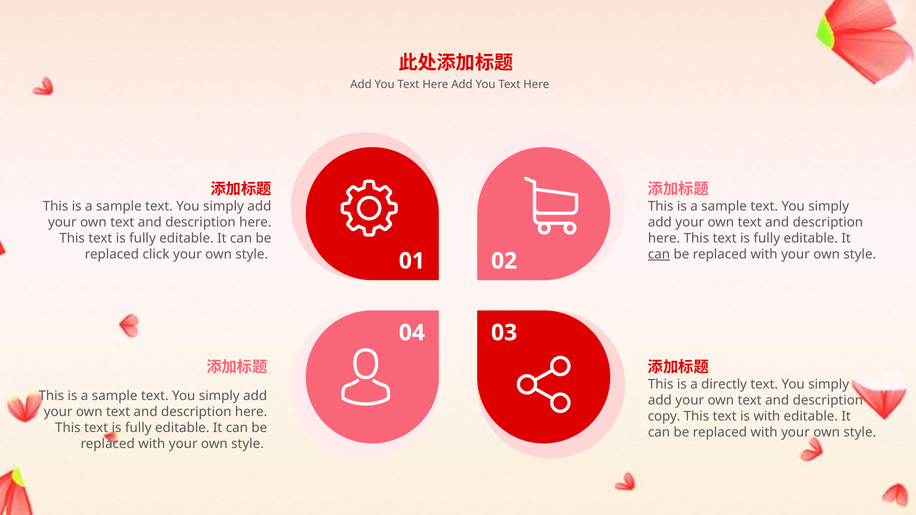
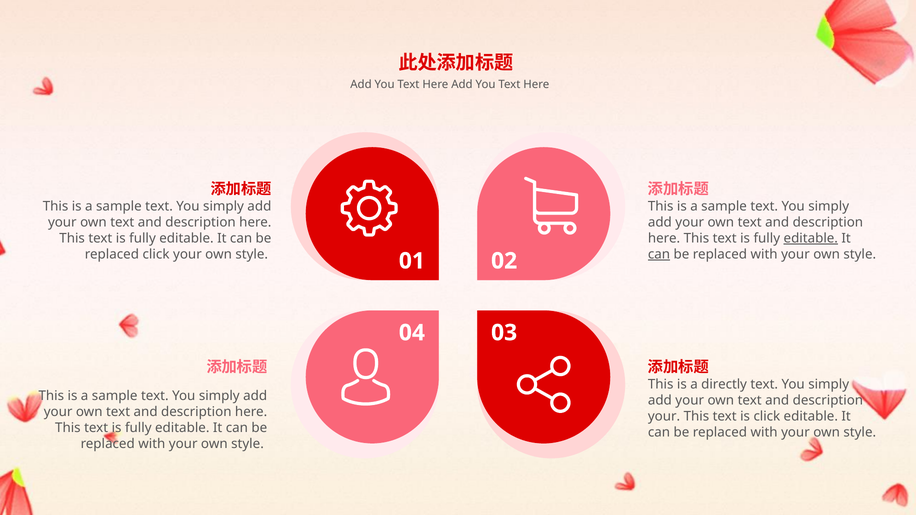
editable at (811, 238) underline: none -> present
copy at (664, 417): copy -> your
is with: with -> click
